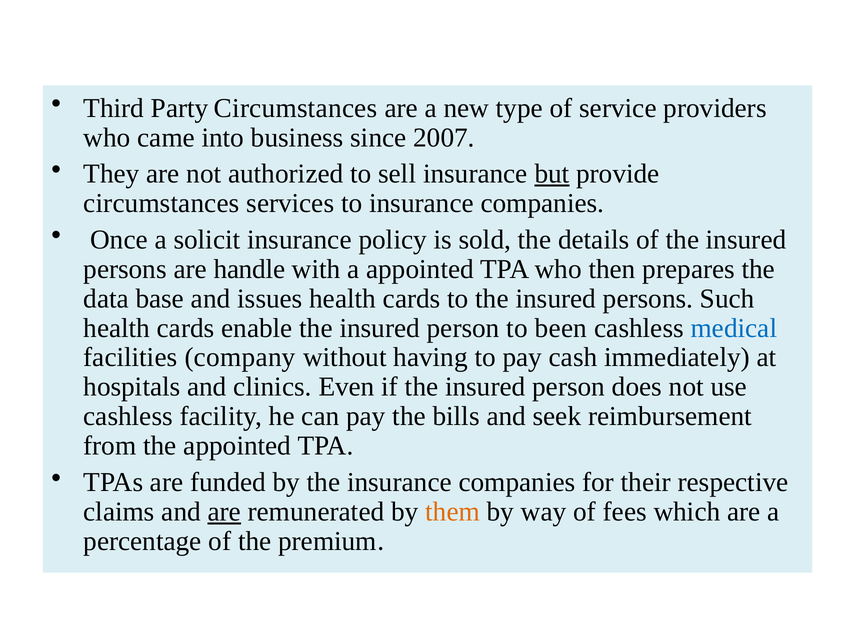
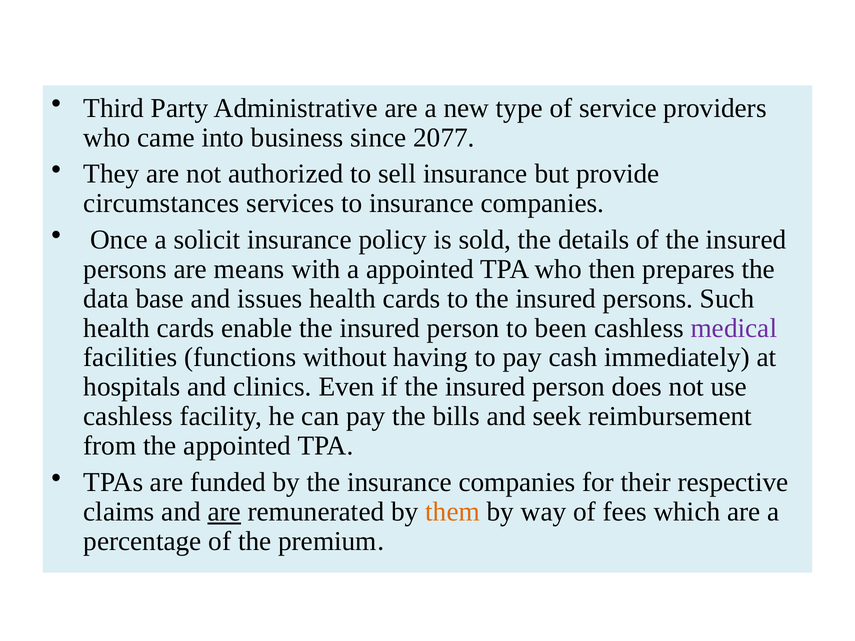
Party Circumstances: Circumstances -> Administrative
2007: 2007 -> 2077
but underline: present -> none
handle: handle -> means
medical colour: blue -> purple
company: company -> functions
